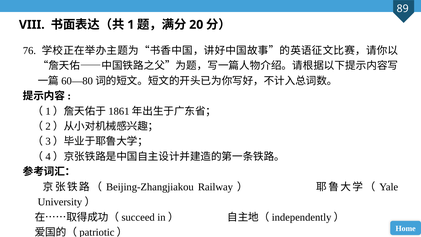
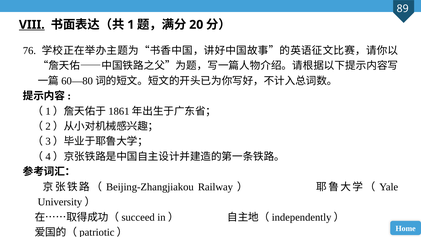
VIII underline: none -> present
